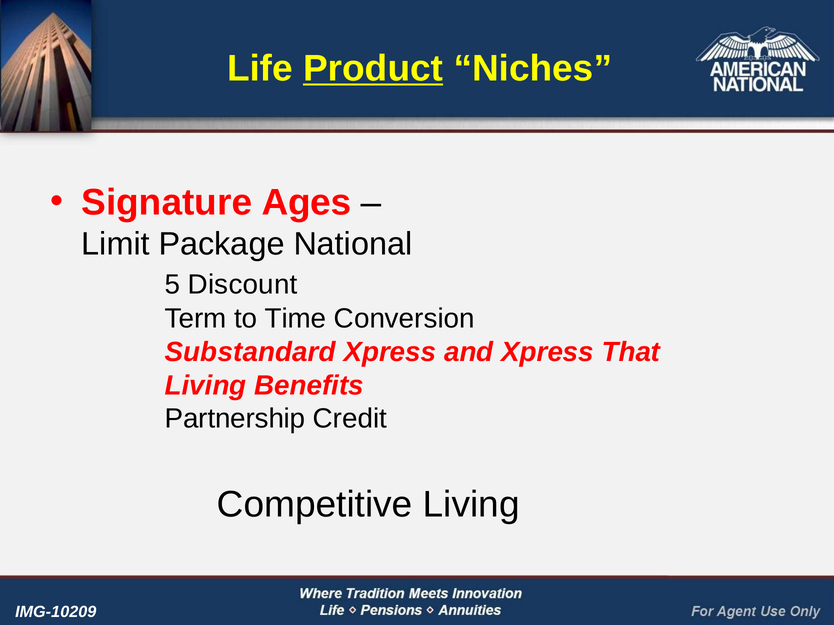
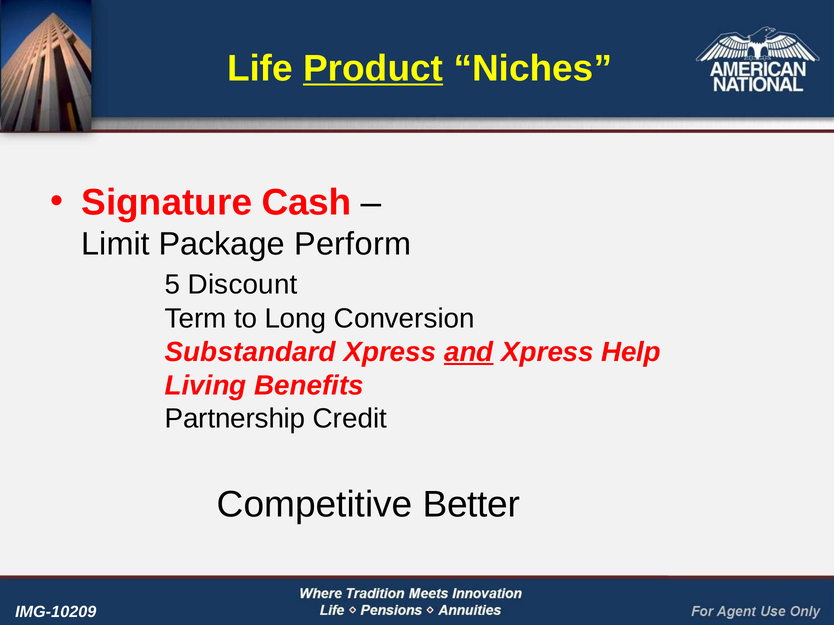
Ages: Ages -> Cash
National: National -> Perform
Time: Time -> Long
and underline: none -> present
That: That -> Help
Competitive Living: Living -> Better
